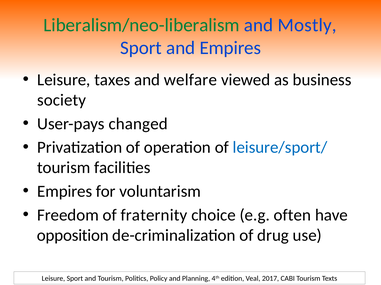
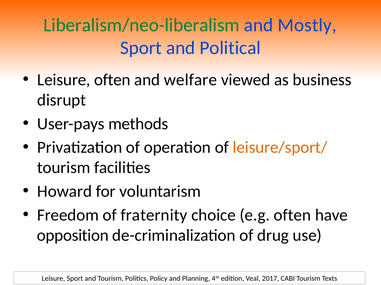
and Empires: Empires -> Political
Leisure taxes: taxes -> often
society: society -> disrupt
changed: changed -> methods
leisure/sport/ colour: blue -> orange
Empires at (65, 192): Empires -> Howard
